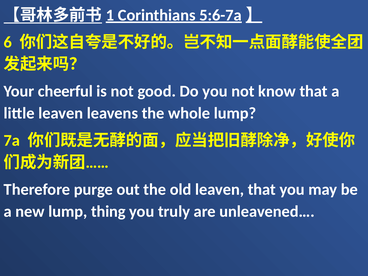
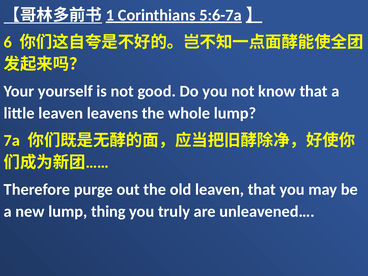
cheerful: cheerful -> yourself
